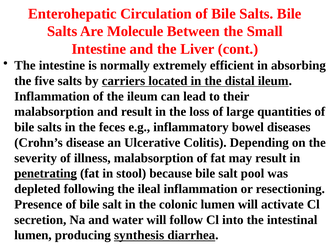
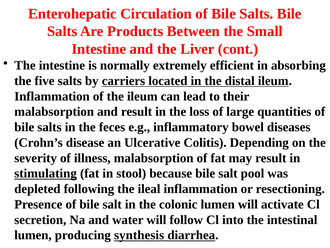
Molecule: Molecule -> Products
penetrating: penetrating -> stimulating
